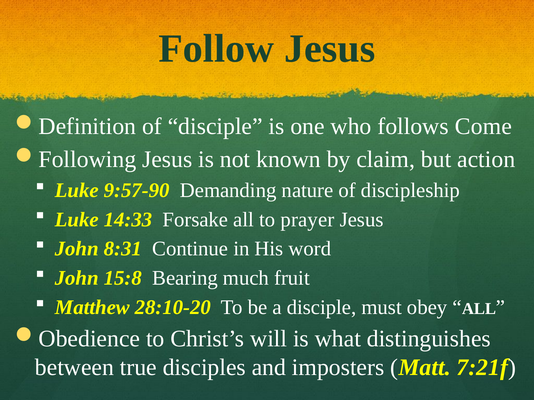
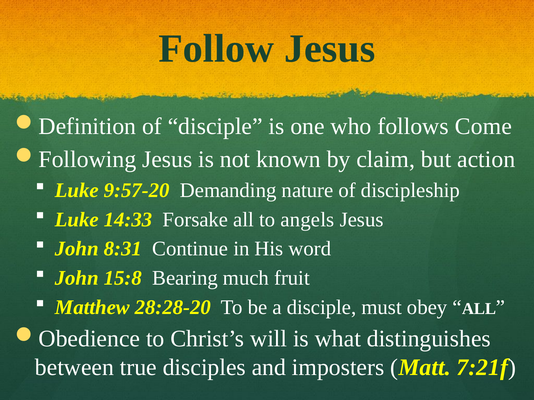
9:57-90: 9:57-90 -> 9:57-20
prayer: prayer -> angels
28:10-20: 28:10-20 -> 28:28-20
